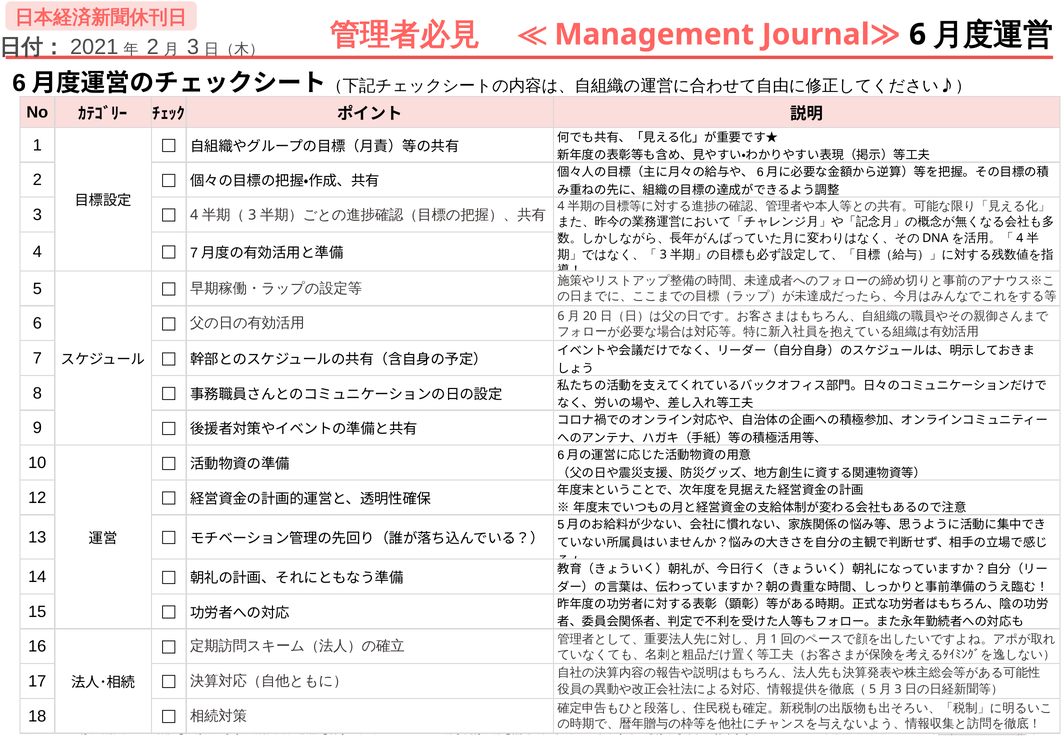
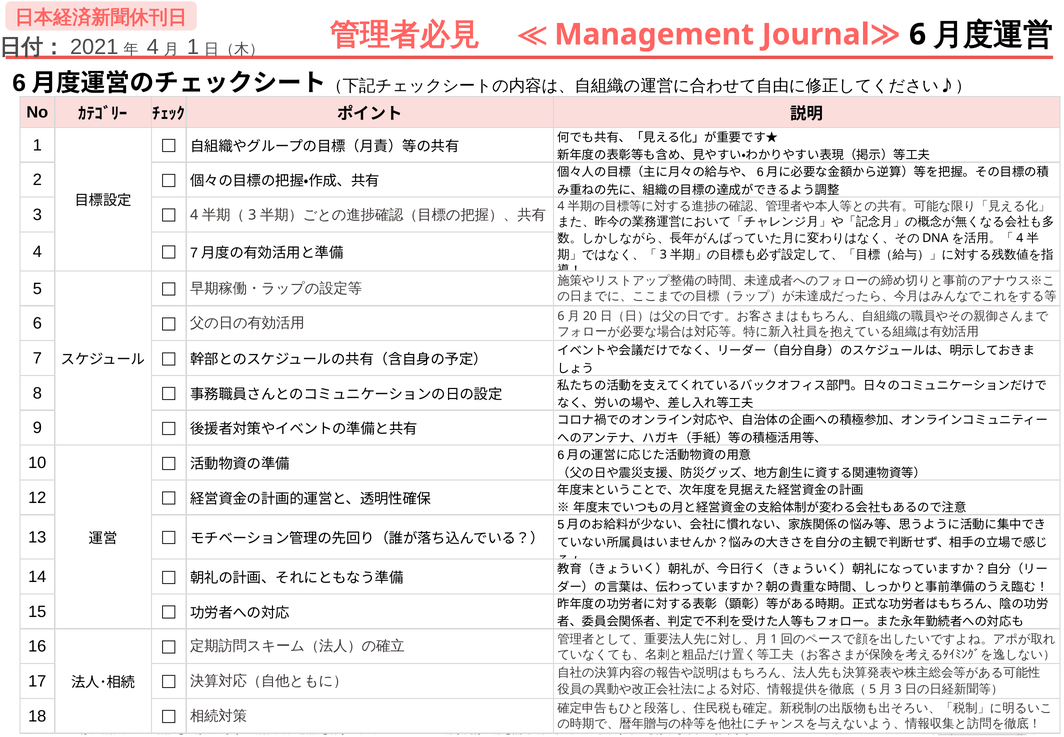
2 at (153, 47): 2 -> 4
3 at (193, 47): 3 -> 1
